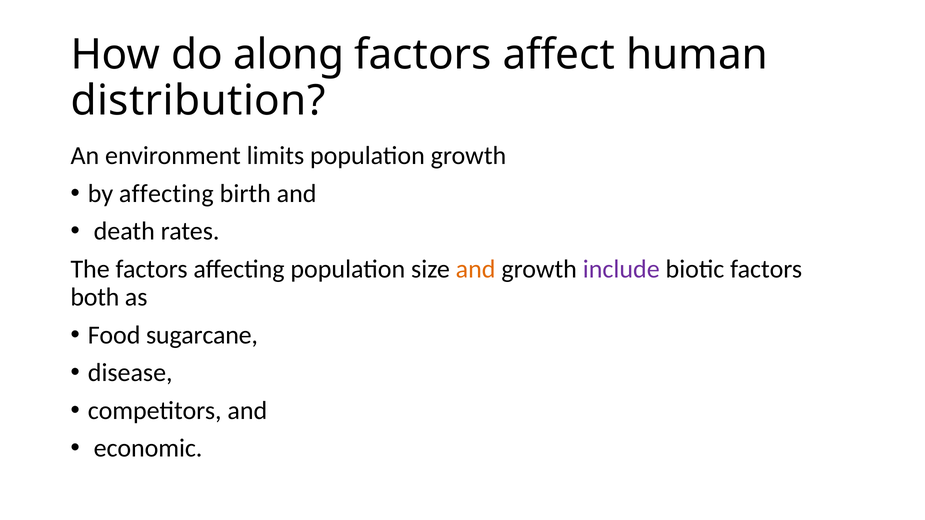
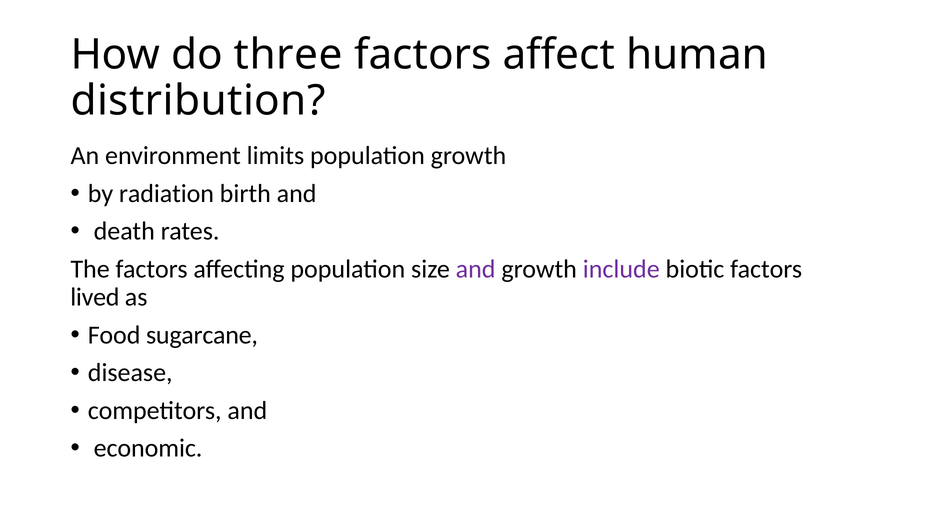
along: along -> three
by affecting: affecting -> radiation
and at (476, 269) colour: orange -> purple
both: both -> lived
